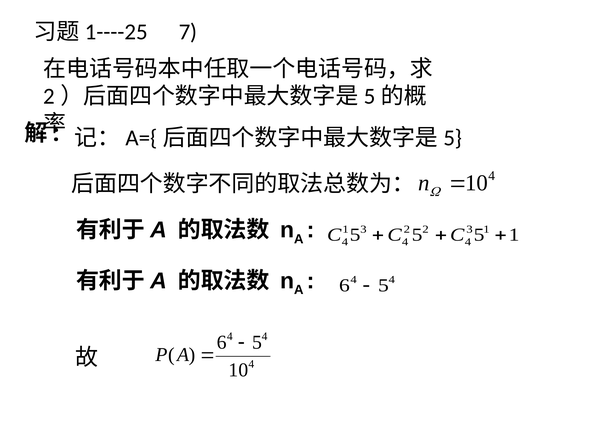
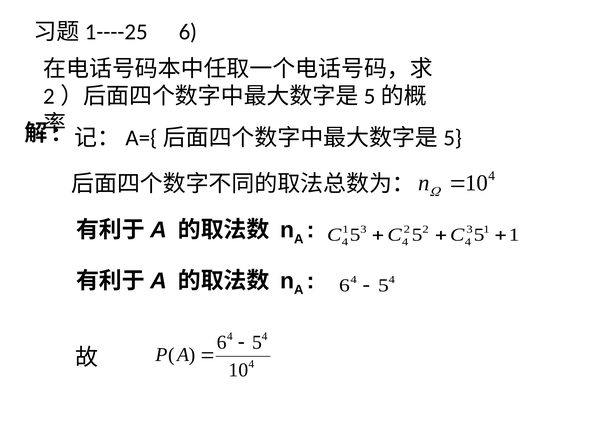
7 at (188, 32): 7 -> 6
